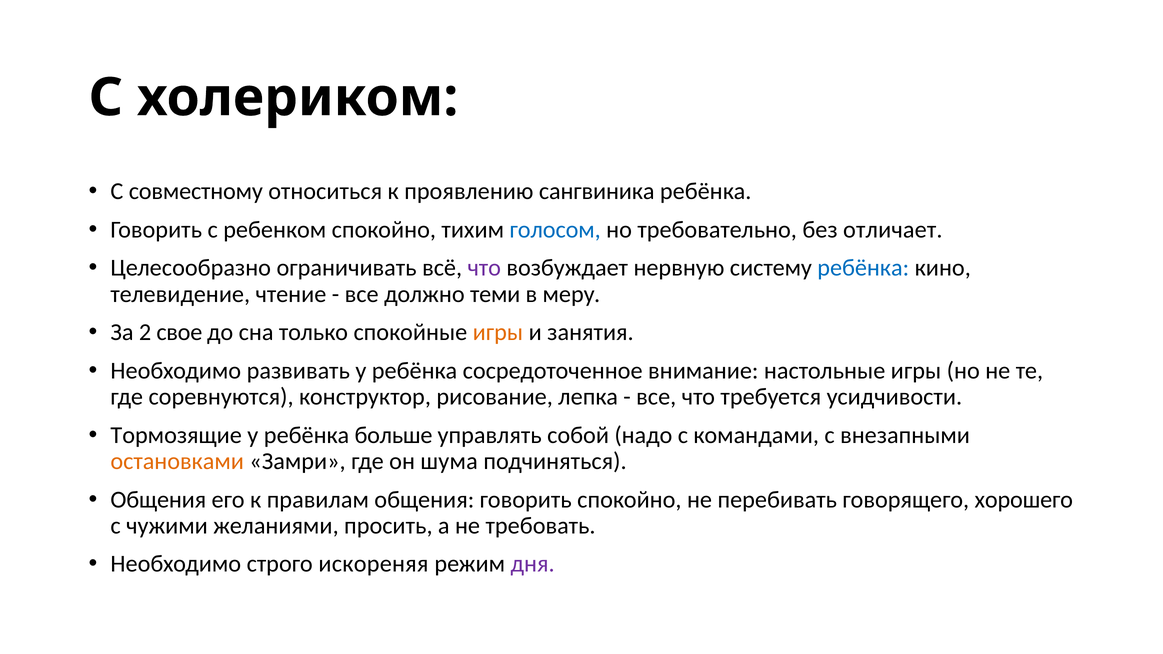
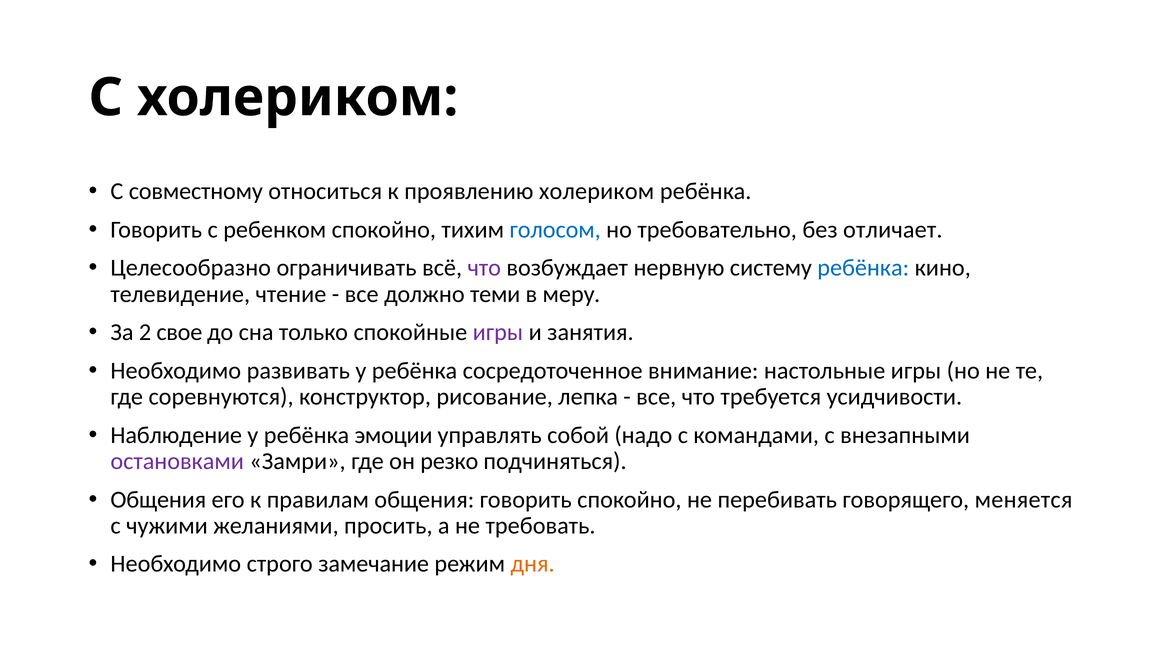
проявлению сангвиника: сангвиника -> холериком
игры at (498, 332) colour: orange -> purple
Тормозящие: Тормозящие -> Наблюдение
больше: больше -> эмоции
остановками colour: orange -> purple
шума: шума -> резко
хорошего: хорошего -> меняется
искореняя: искореняя -> замечание
дня colour: purple -> orange
